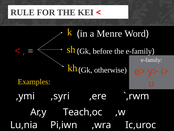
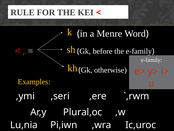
,syri: ,syri -> ,seri
Teach,oc: Teach,oc -> Plural,oc
